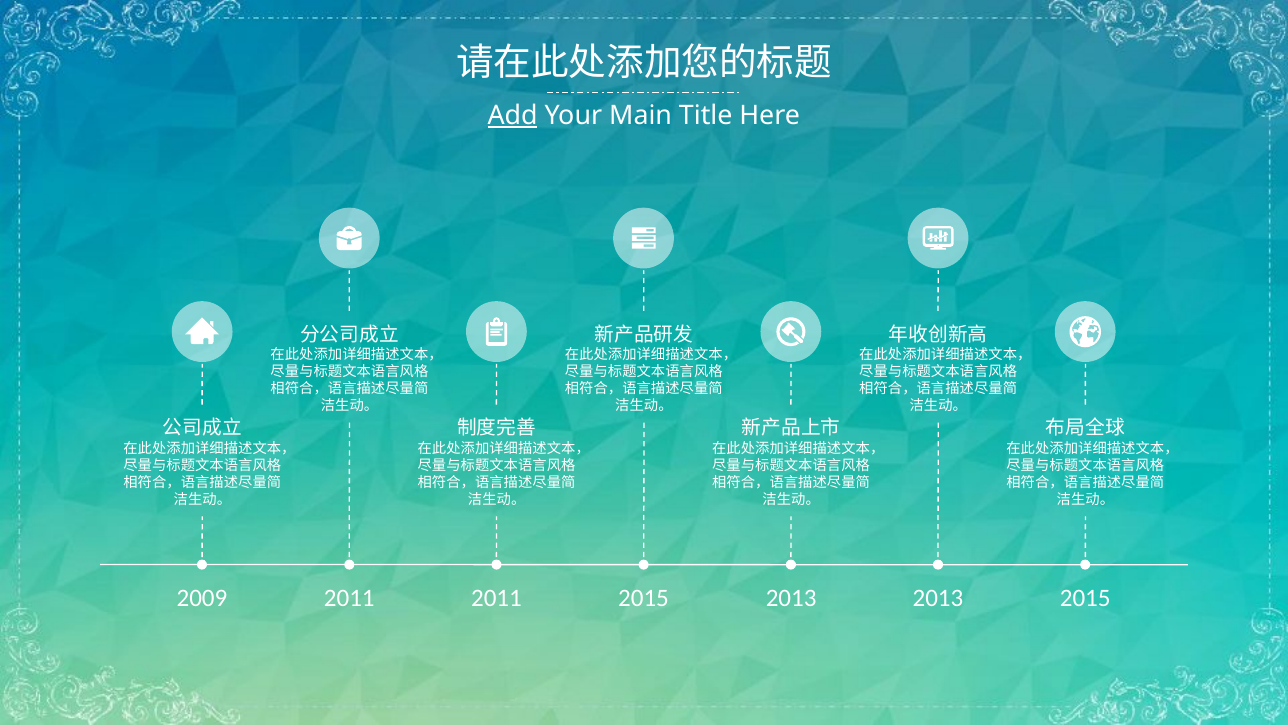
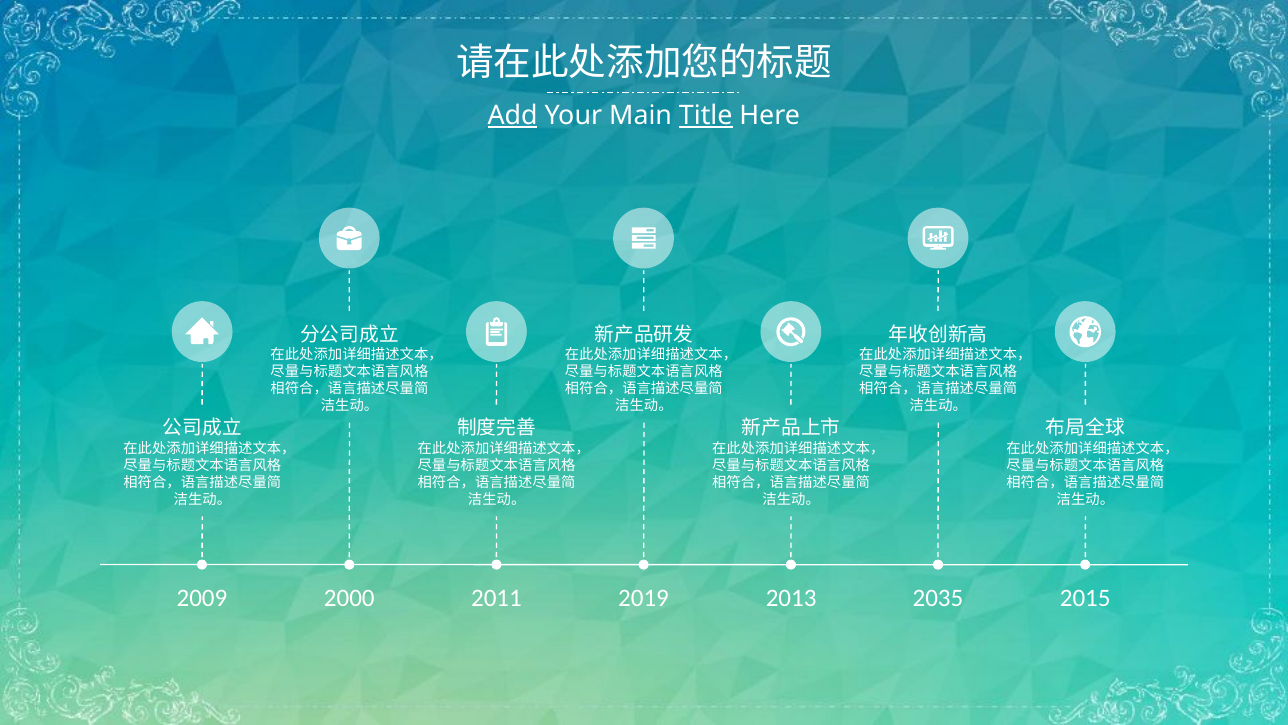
Title underline: none -> present
2009 2011: 2011 -> 2000
2011 2015: 2015 -> 2019
2013 2013: 2013 -> 2035
